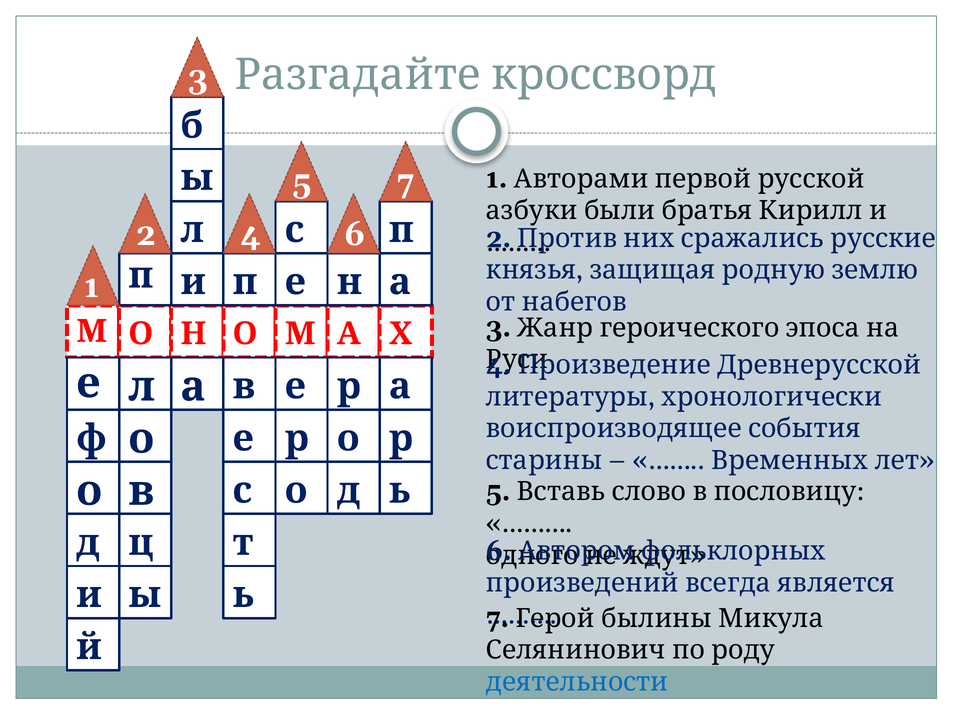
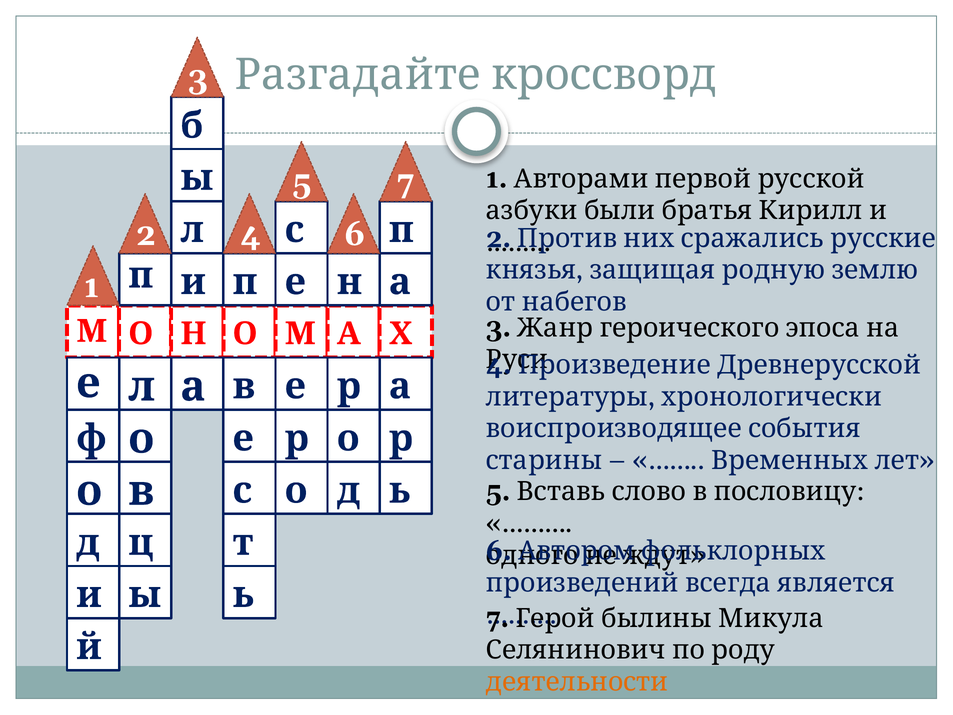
деятельности colour: blue -> orange
